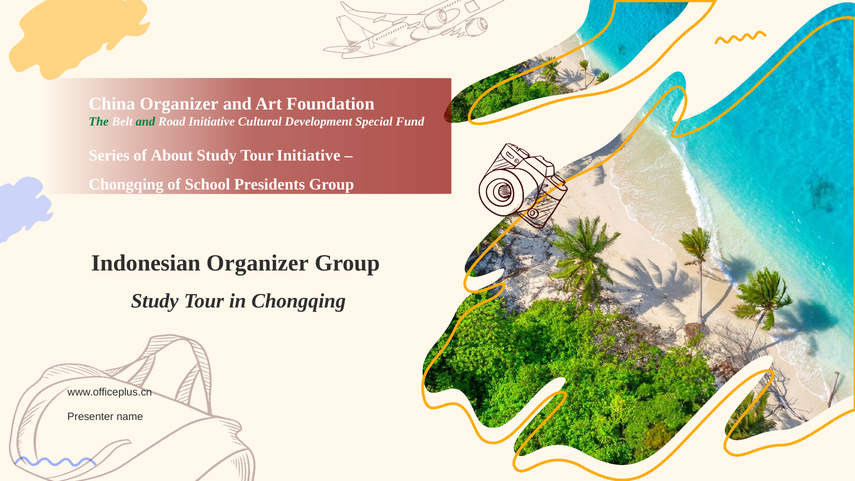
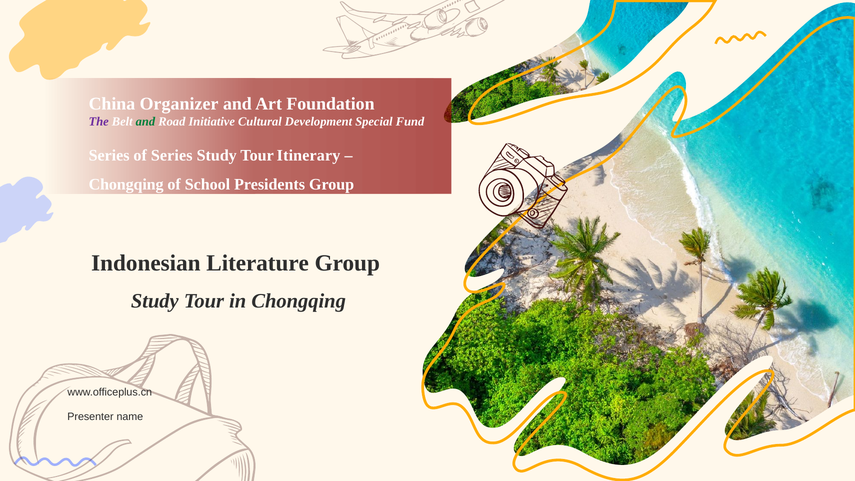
The colour: green -> purple
of About: About -> Series
Tour Initiative: Initiative -> Itinerary
Indonesian Organizer: Organizer -> Literature
